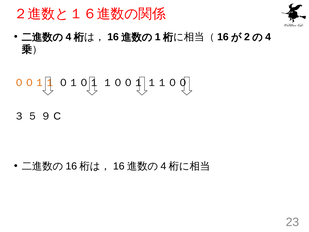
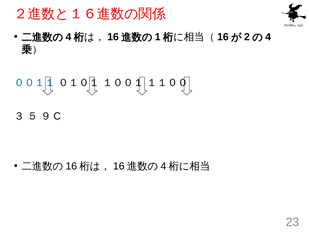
００１１ colour: orange -> blue
